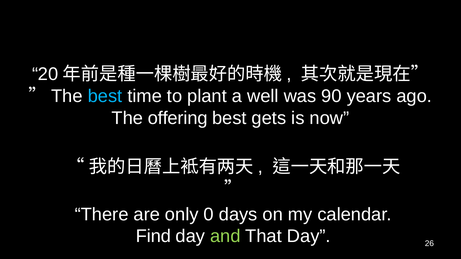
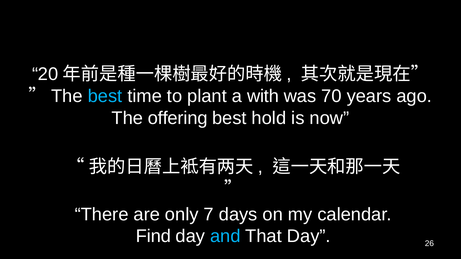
well: well -> with
90: 90 -> 70
gets: gets -> hold
0: 0 -> 7
and colour: light green -> light blue
